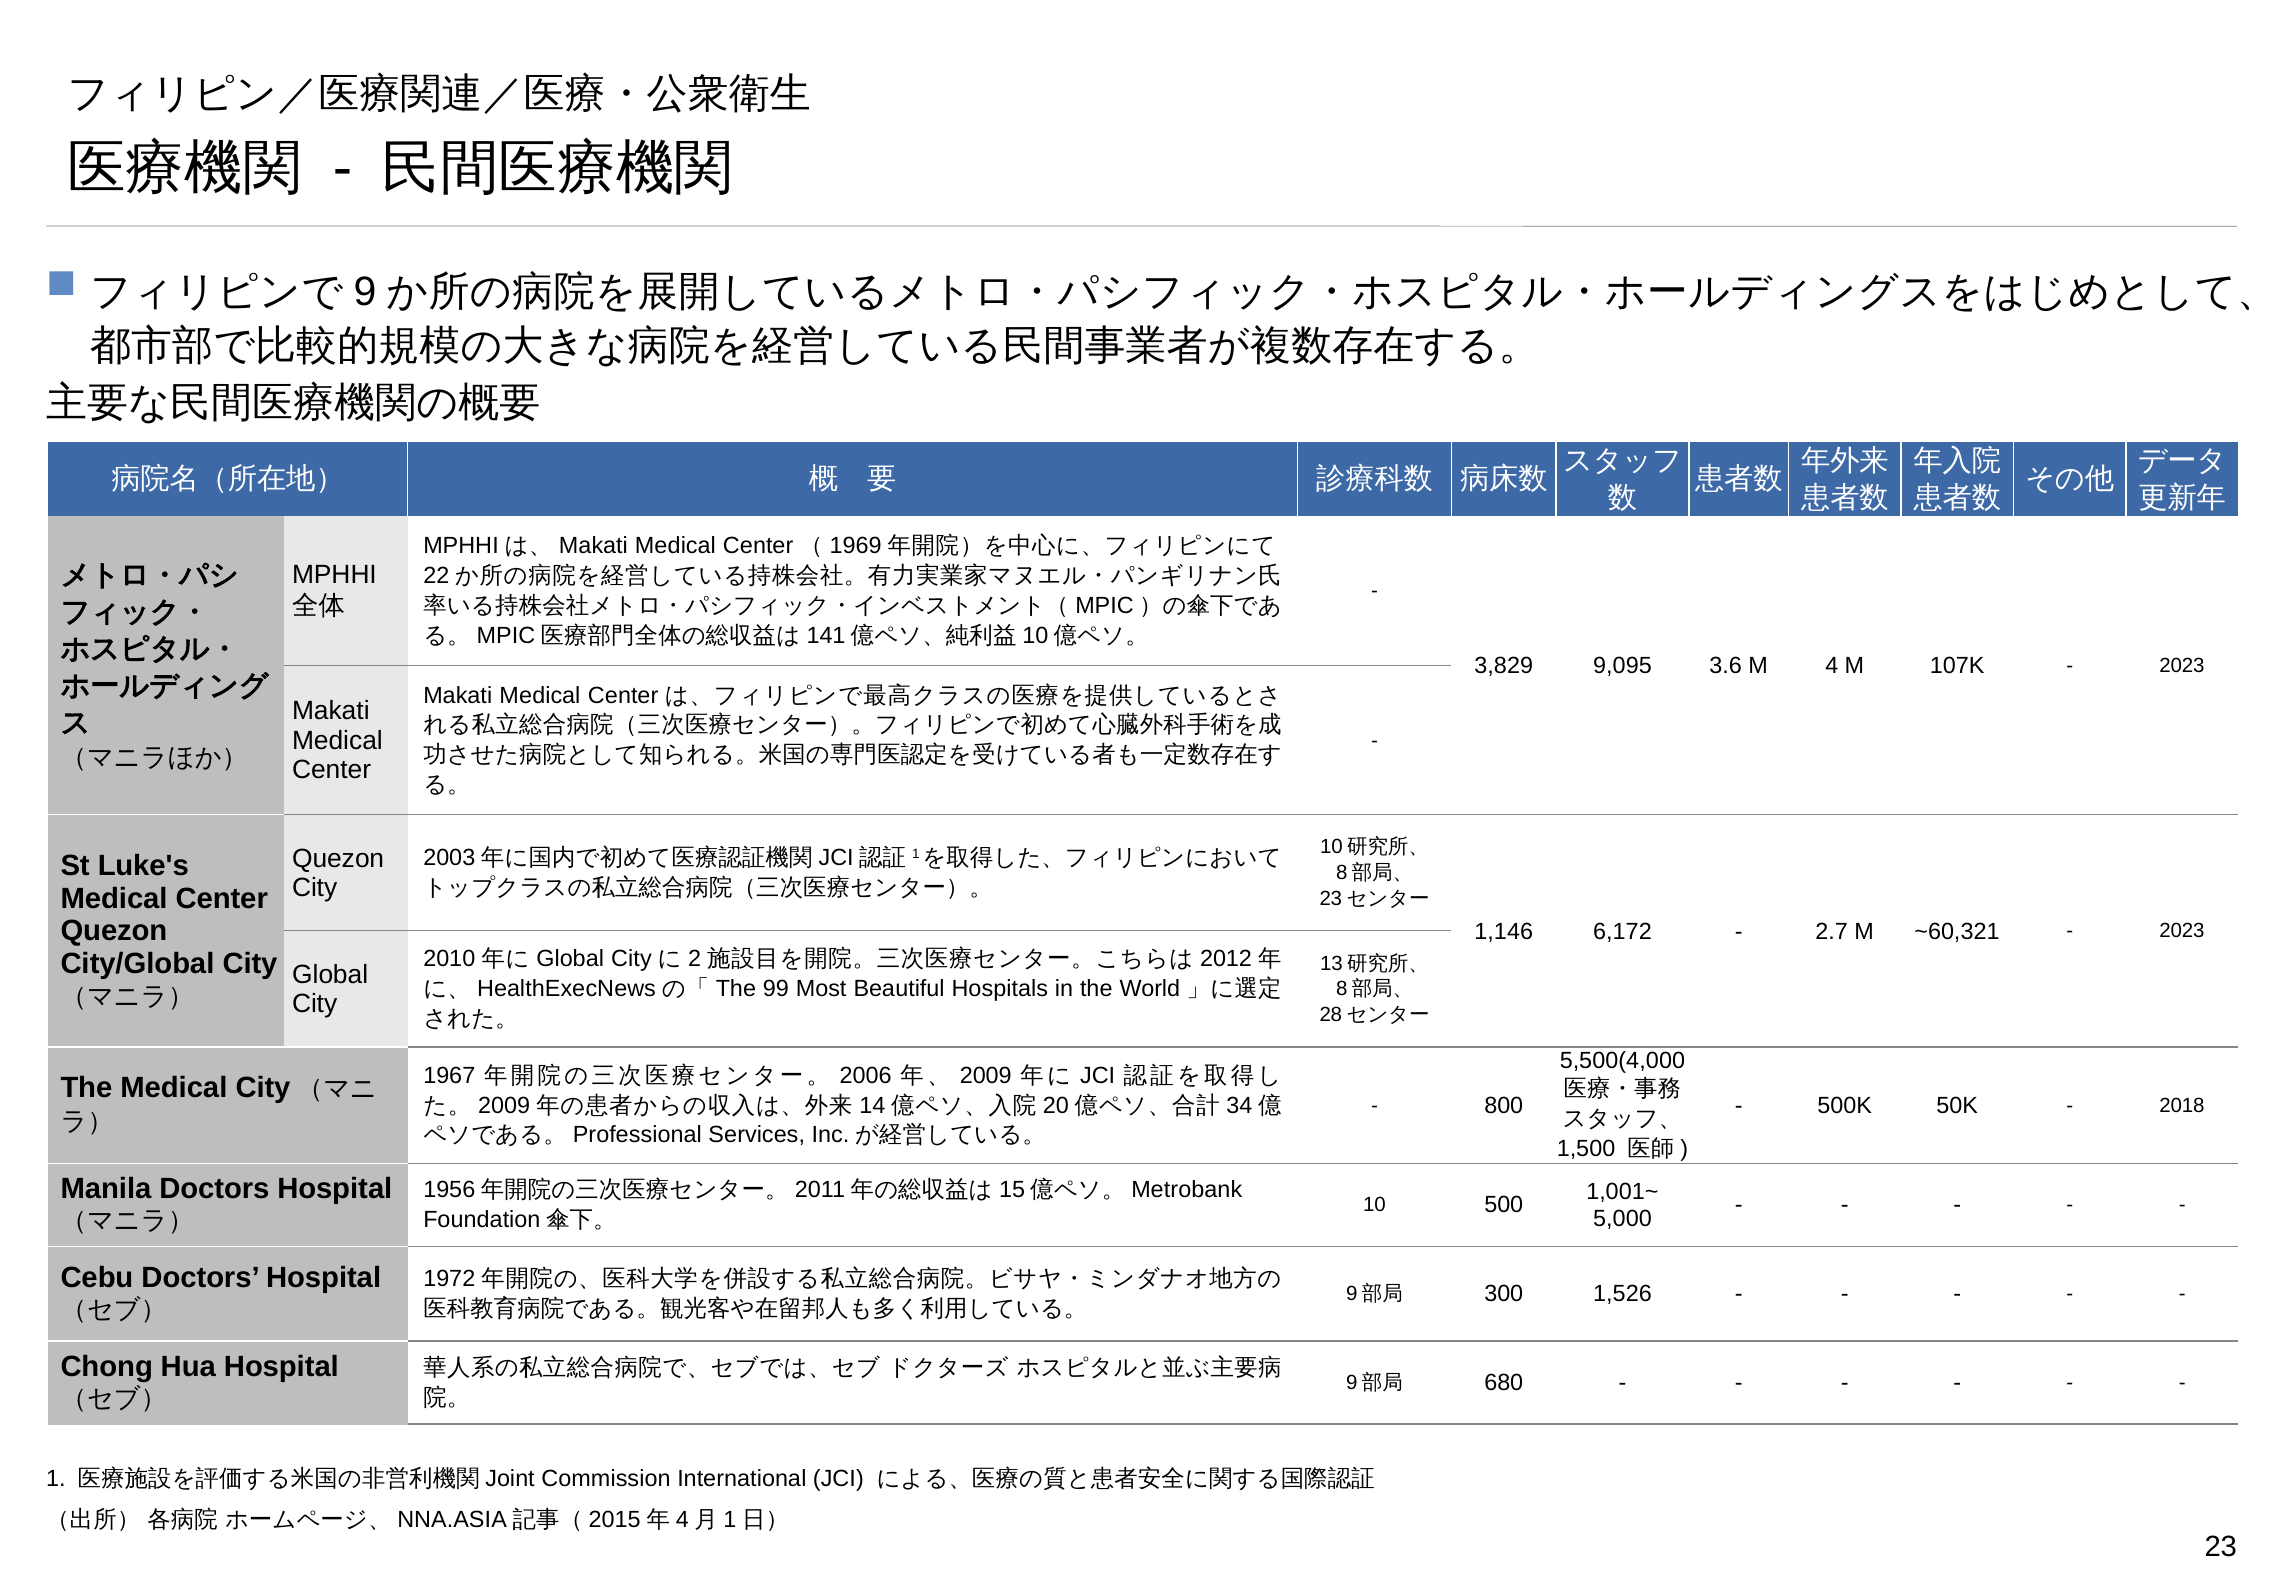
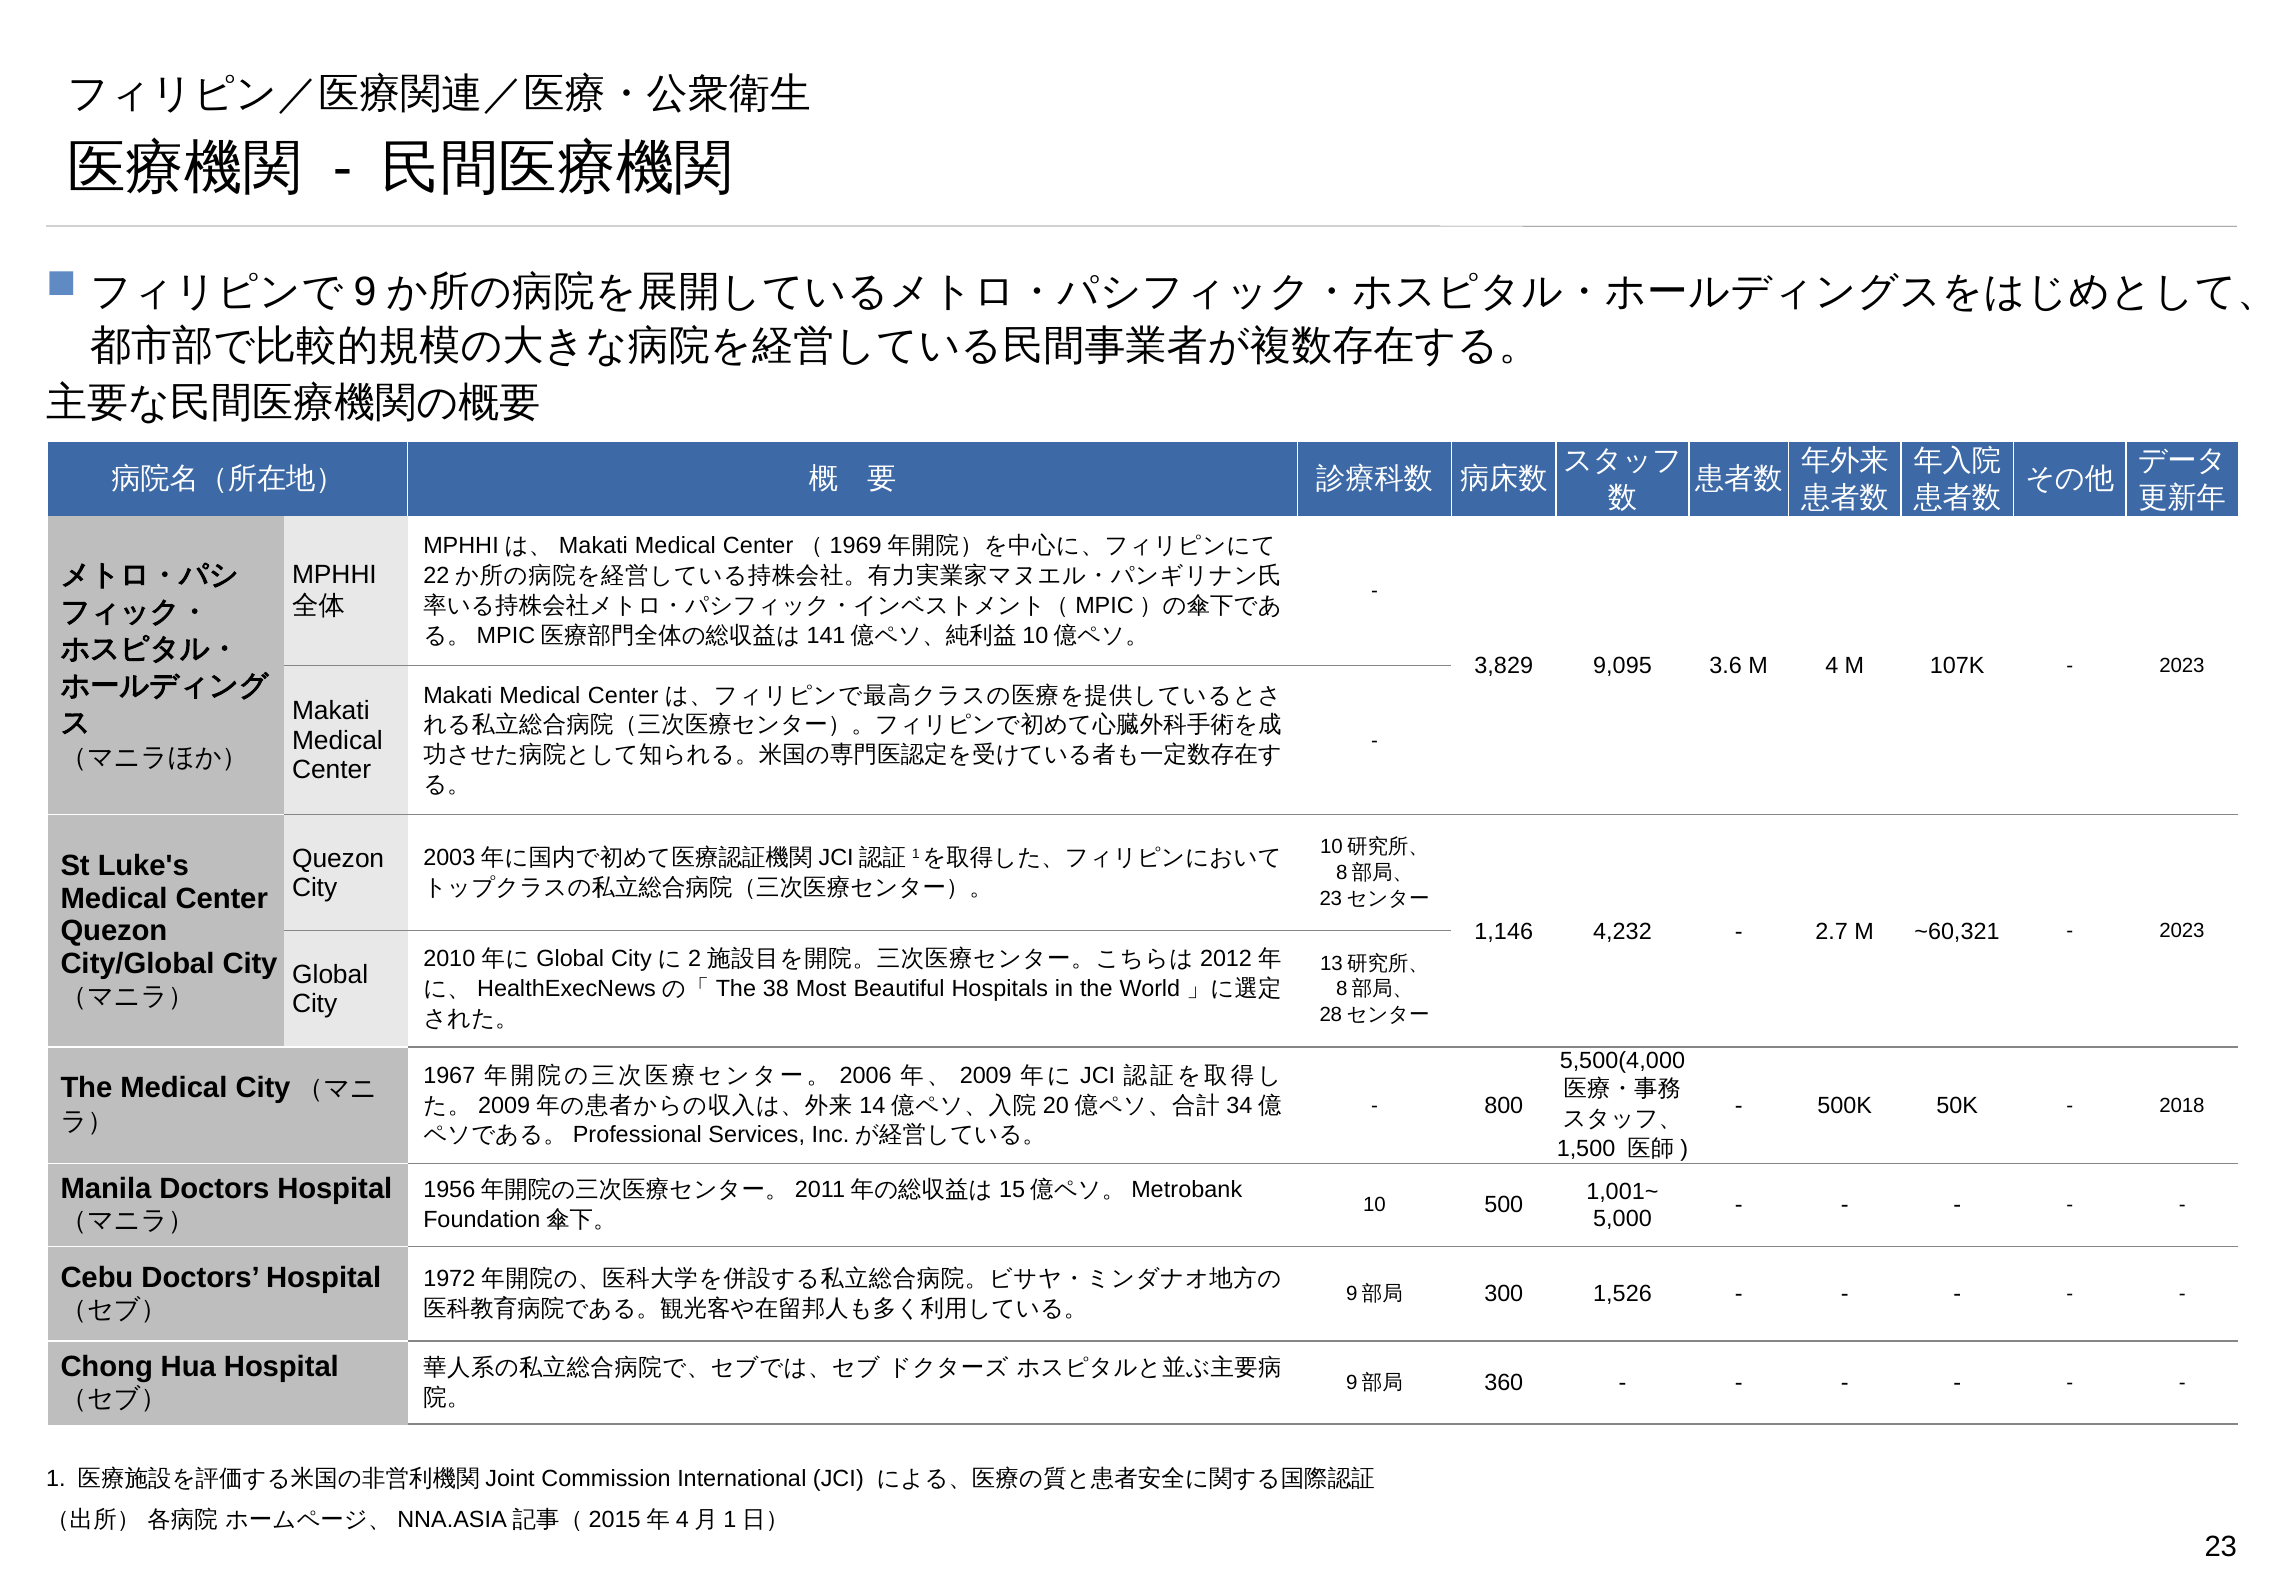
6,172: 6,172 -> 4,232
99: 99 -> 38
680: 680 -> 360
